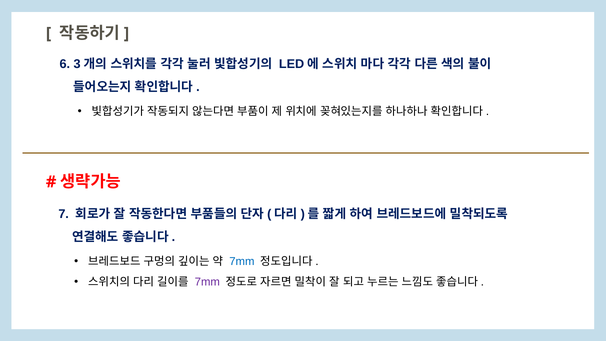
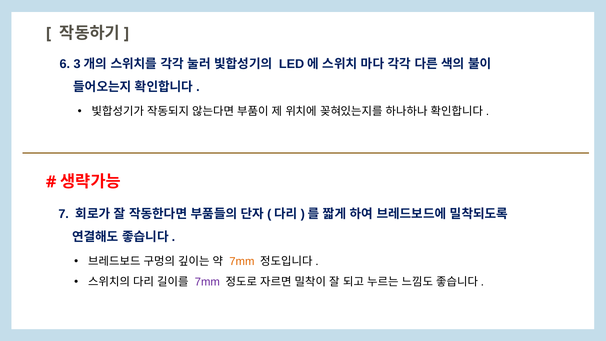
7mm at (242, 261) colour: blue -> orange
